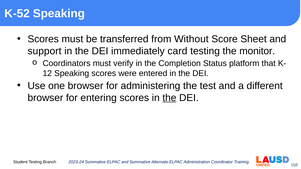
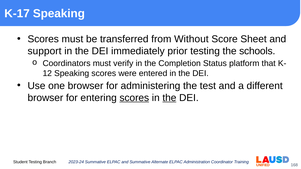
K-52: K-52 -> K-17
card: card -> prior
monitor: monitor -> schools
scores at (134, 98) underline: none -> present
